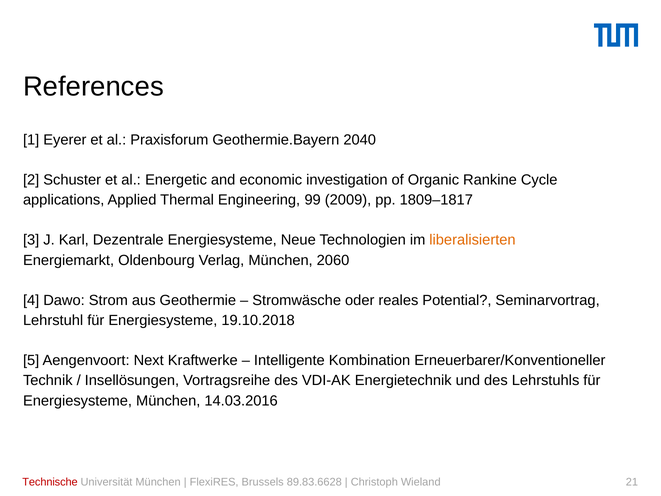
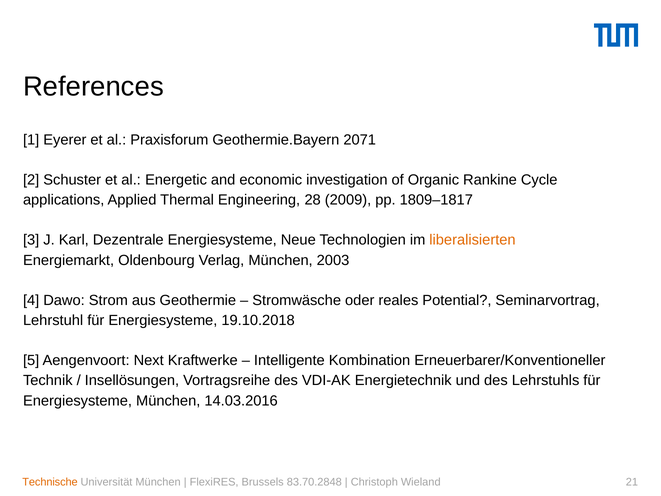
2040: 2040 -> 2071
99: 99 -> 28
2060: 2060 -> 2003
Technische colour: red -> orange
89.83.6628: 89.83.6628 -> 83.70.2848
